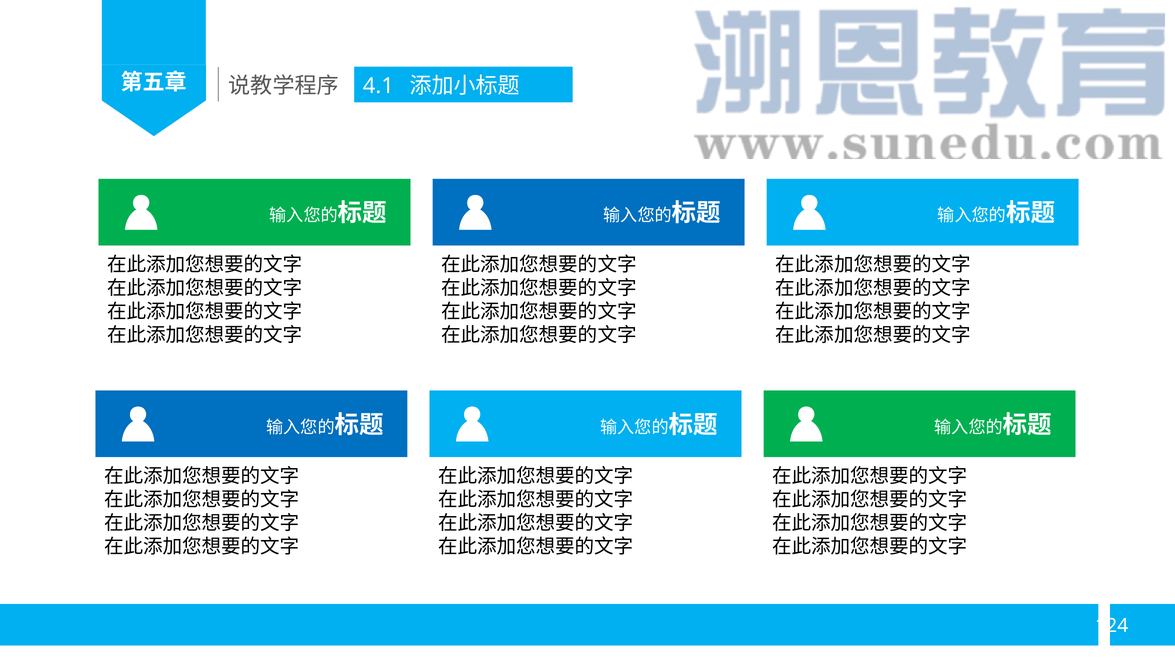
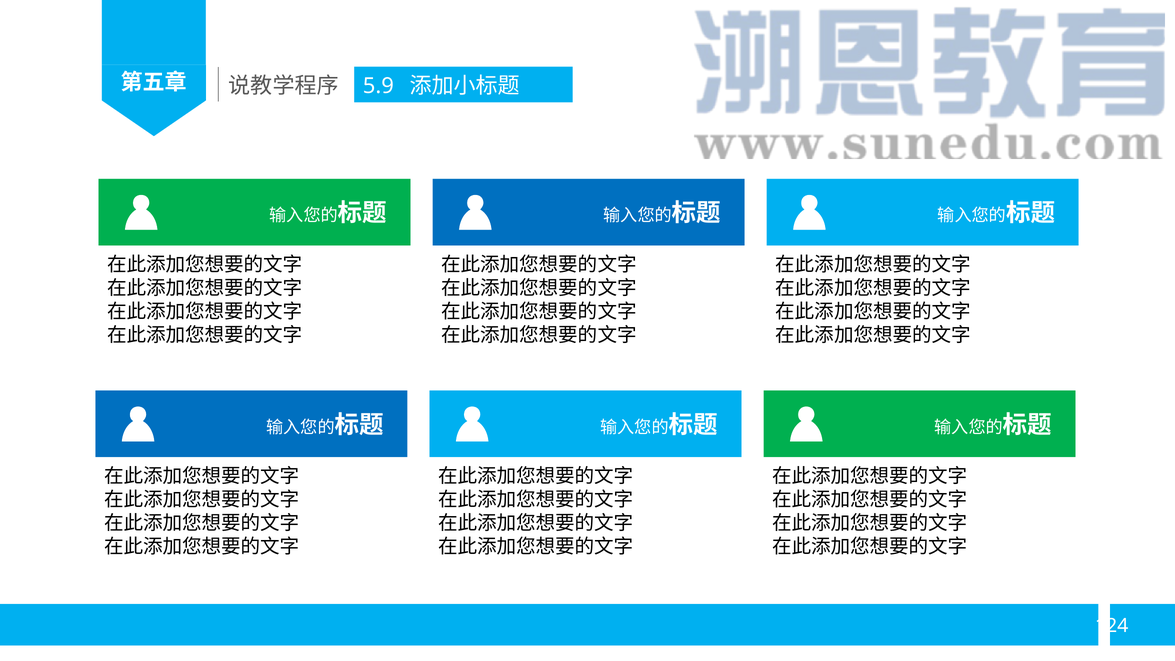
4.1: 4.1 -> 5.9
